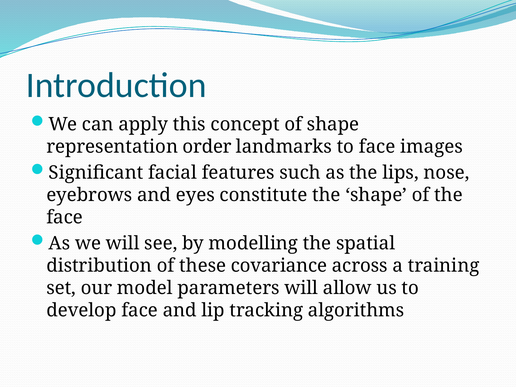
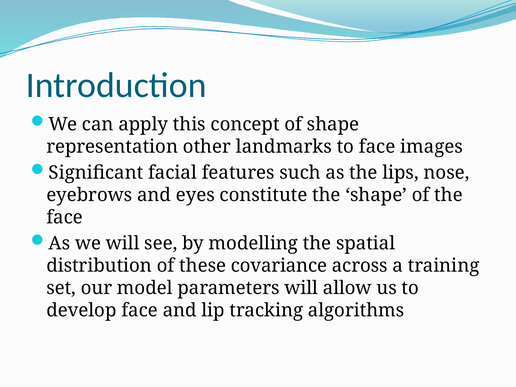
order: order -> other
